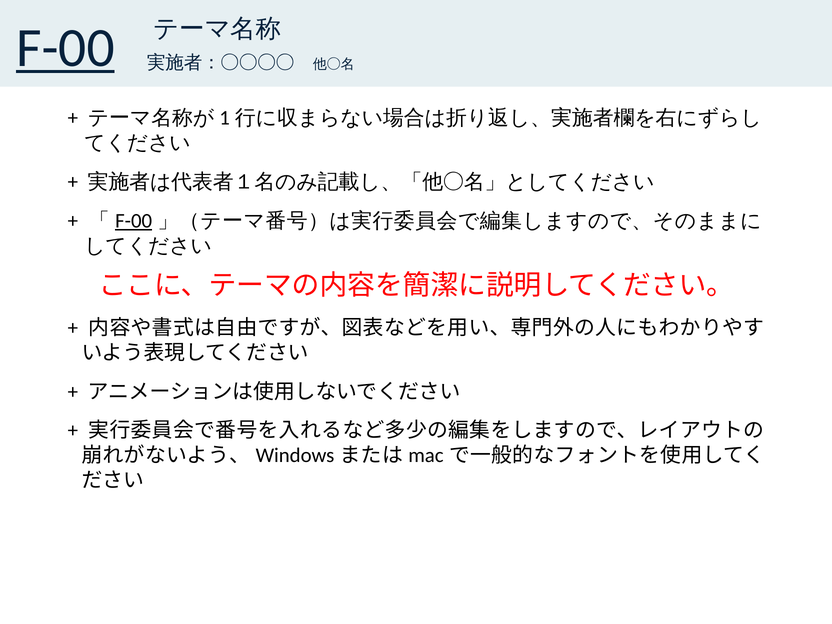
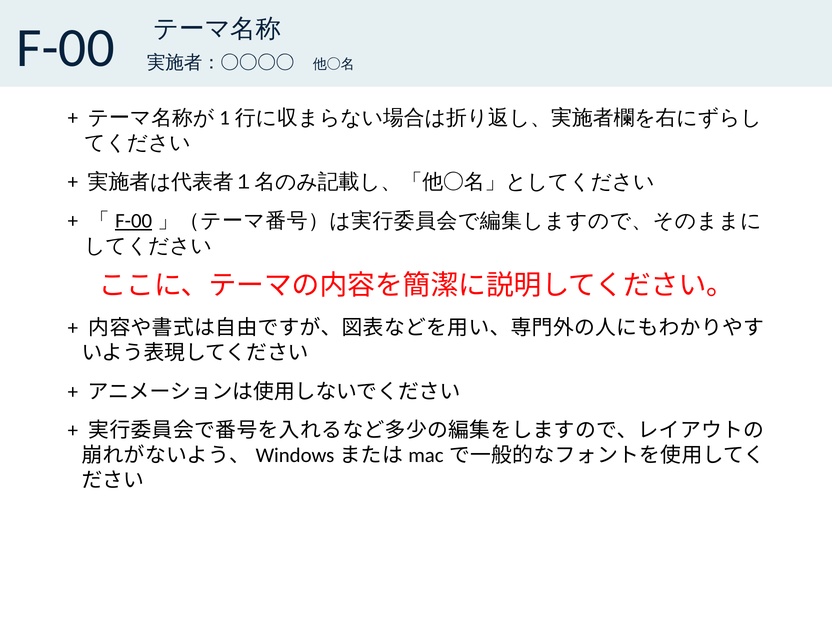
F-00 at (65, 48) underline: present -> none
